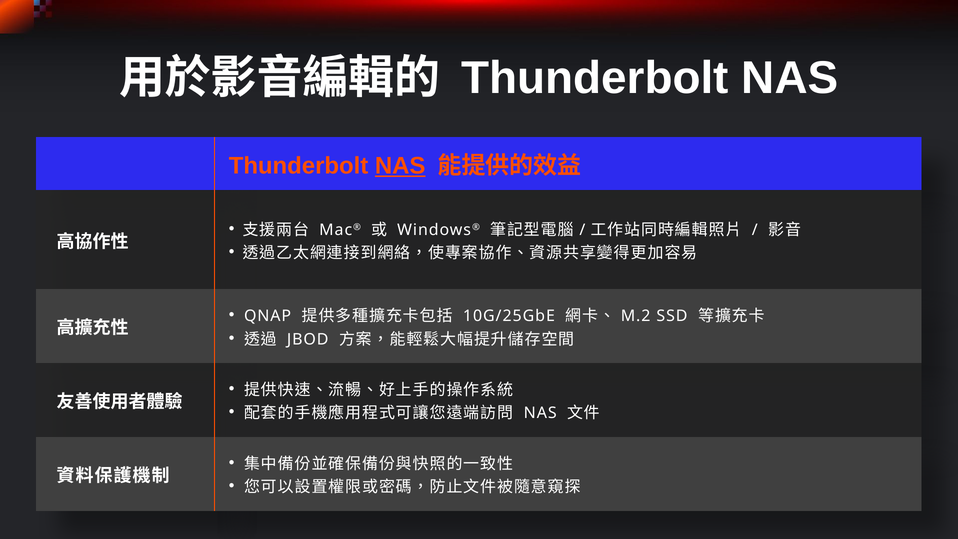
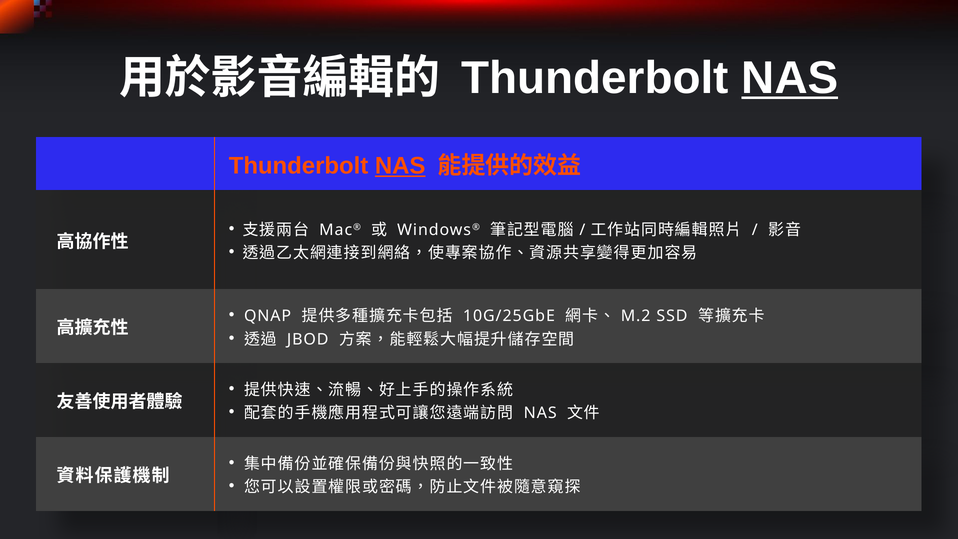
NAS at (790, 78) underline: none -> present
